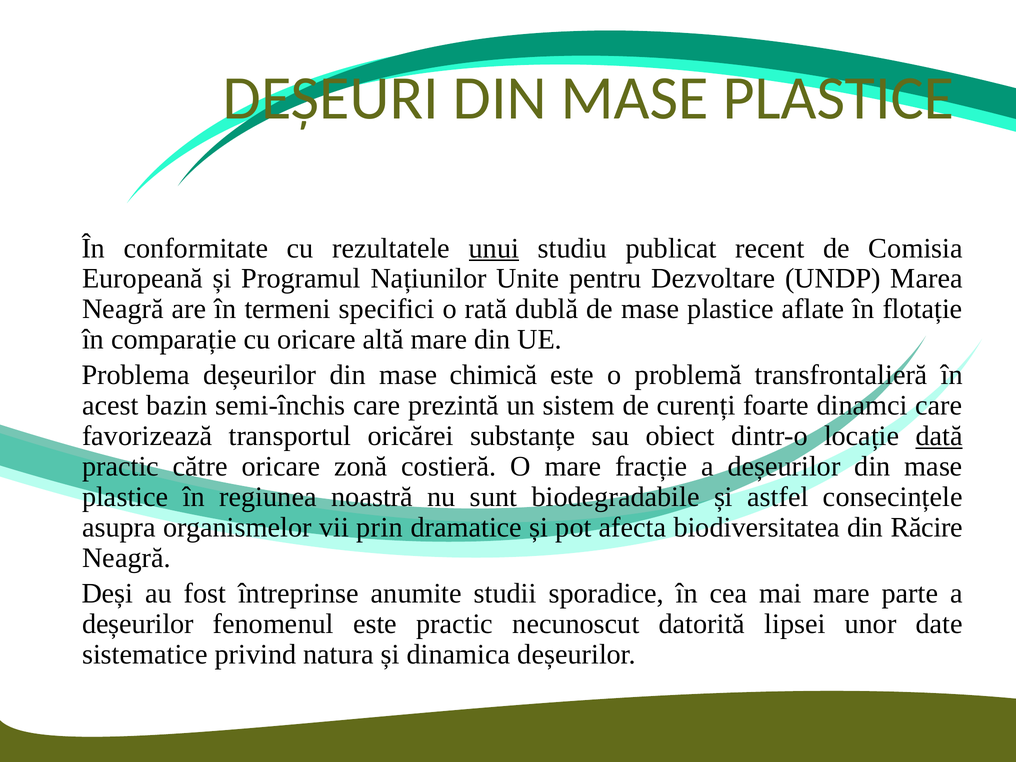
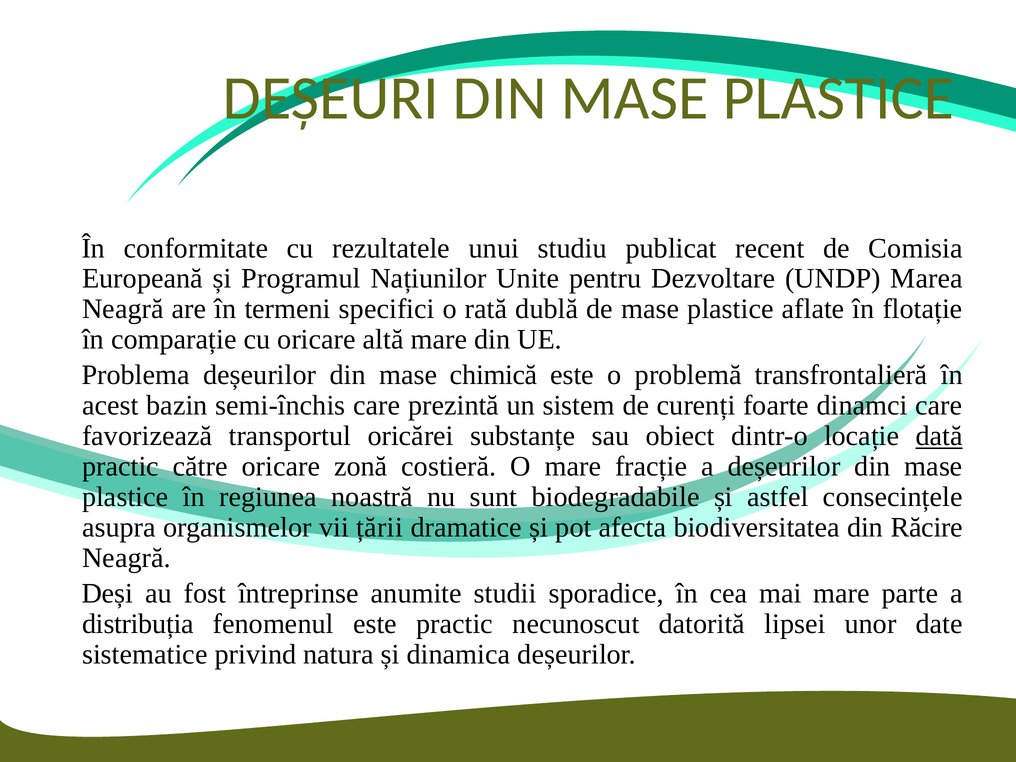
unui underline: present -> none
prin: prin -> țării
deșeurilor at (138, 624): deșeurilor -> distribuția
